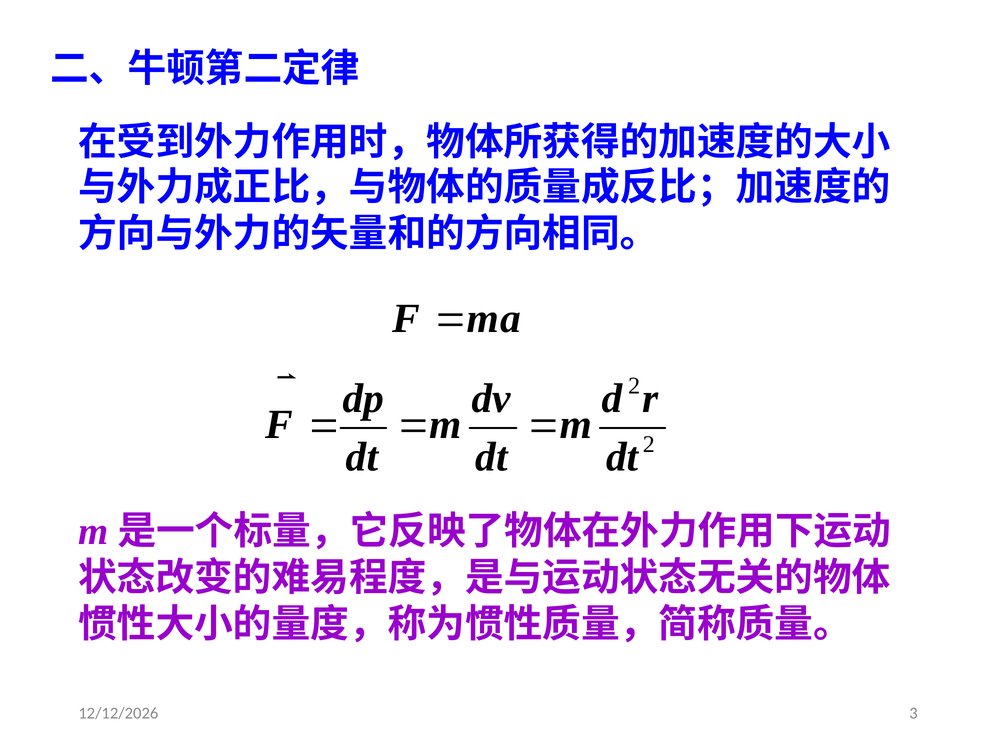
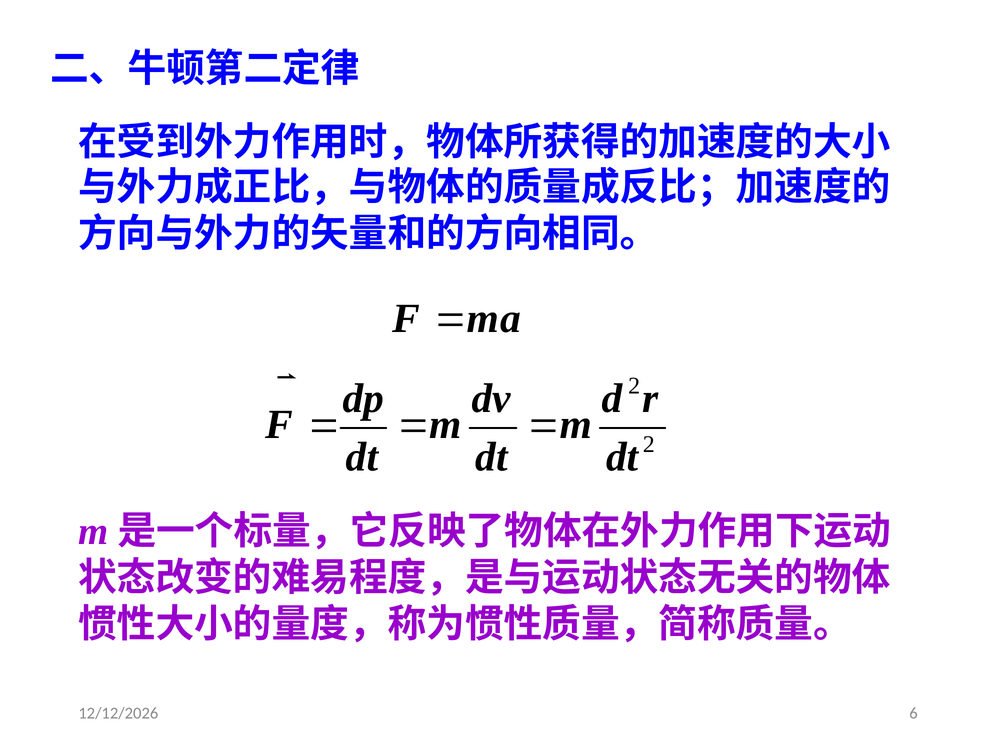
3: 3 -> 6
